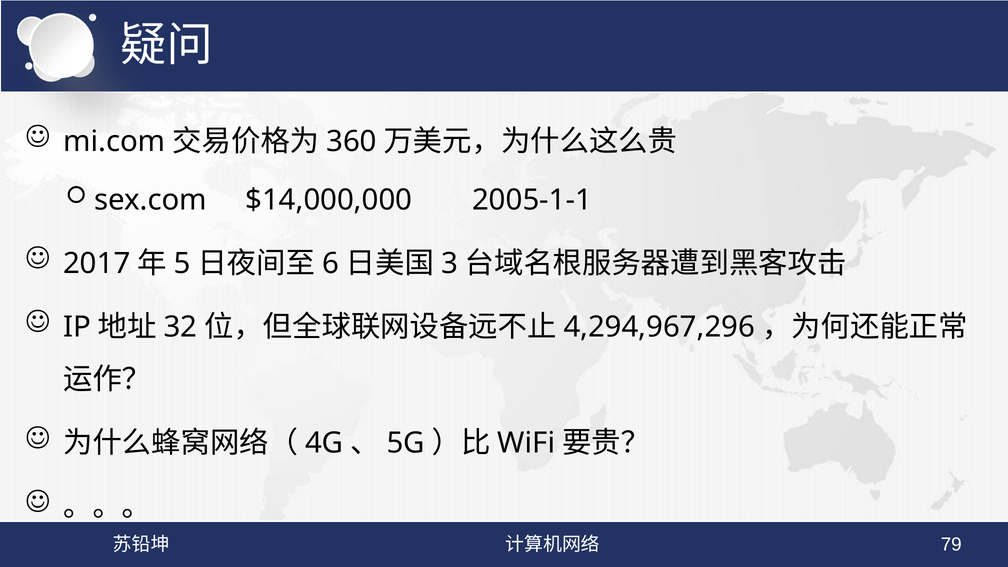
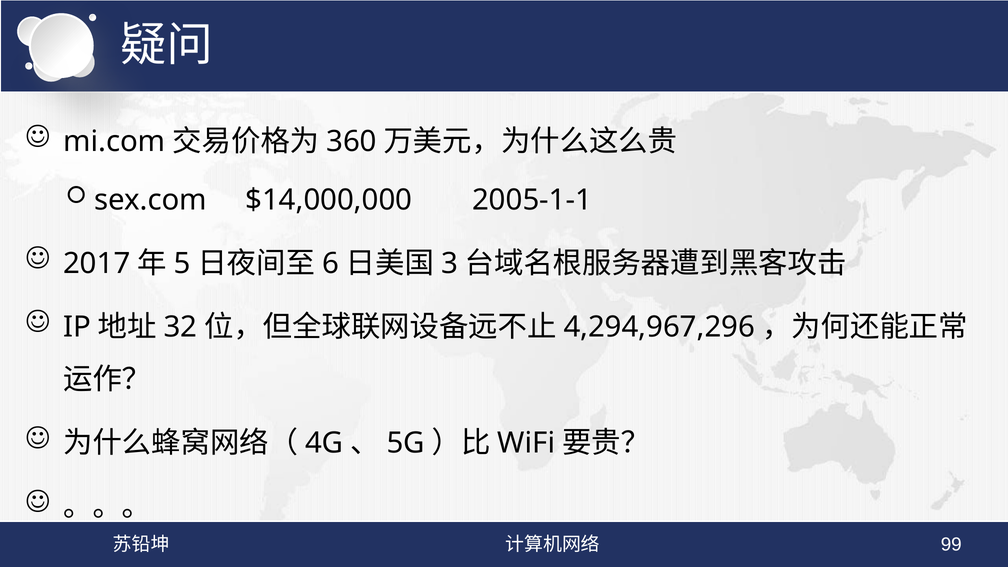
79: 79 -> 99
